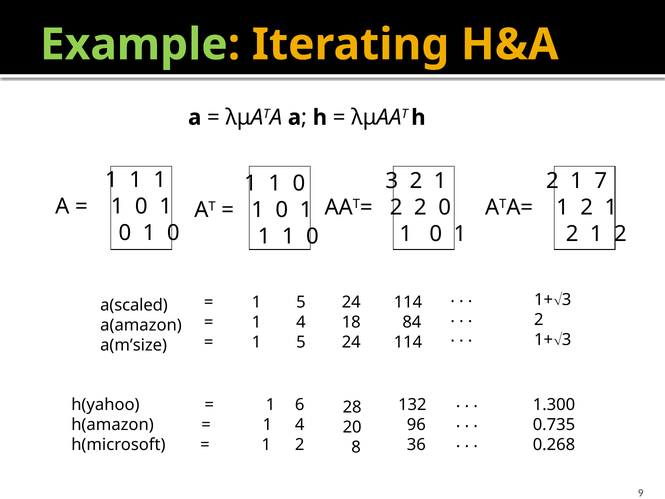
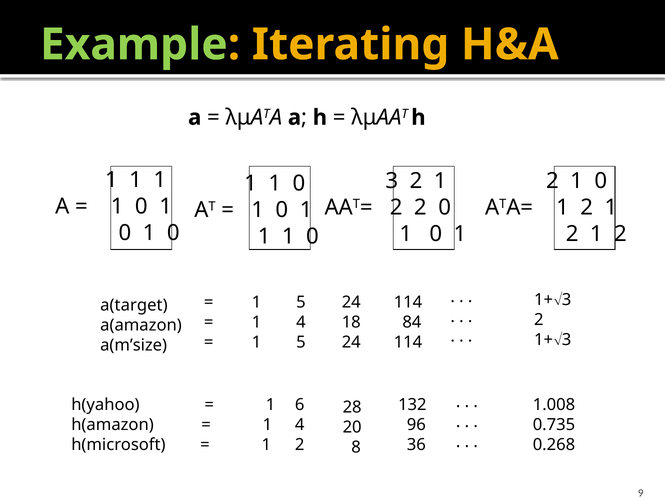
2 1 7: 7 -> 0
a(scaled: a(scaled -> a(target
1.300: 1.300 -> 1.008
